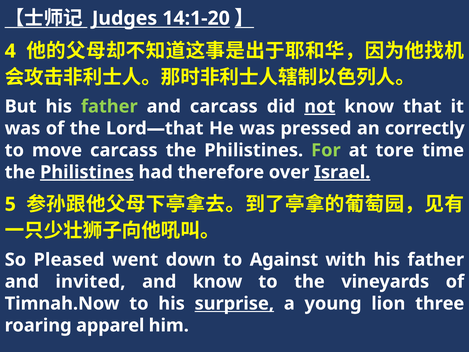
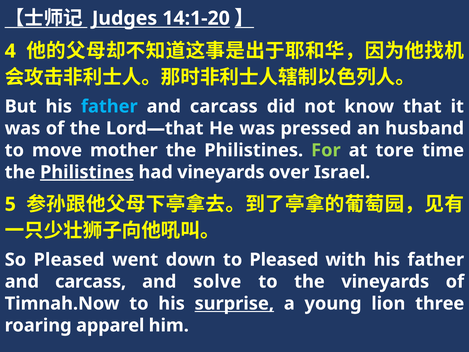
father at (109, 106) colour: light green -> light blue
not underline: present -> none
correctly: correctly -> husband
move carcass: carcass -> mother
had therefore: therefore -> vineyards
Israel underline: present -> none
to Against: Against -> Pleased
invited at (90, 281): invited -> carcass
and know: know -> solve
